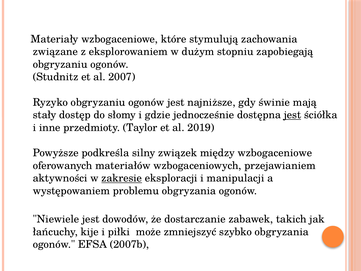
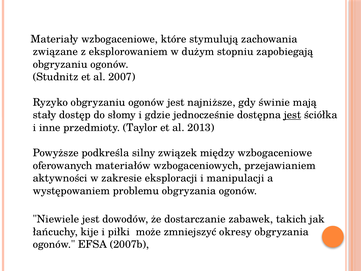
2019: 2019 -> 2013
zakresie underline: present -> none
szybko: szybko -> okresy
